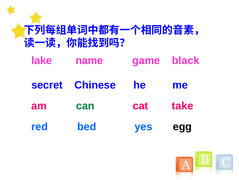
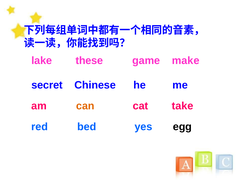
name: name -> these
black: black -> make
can colour: green -> orange
